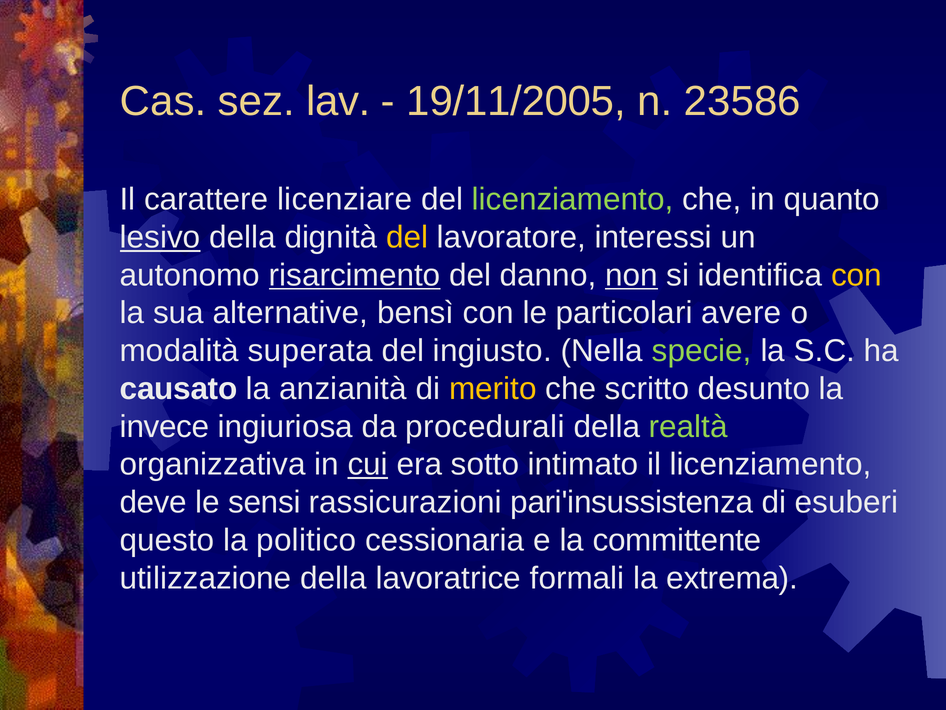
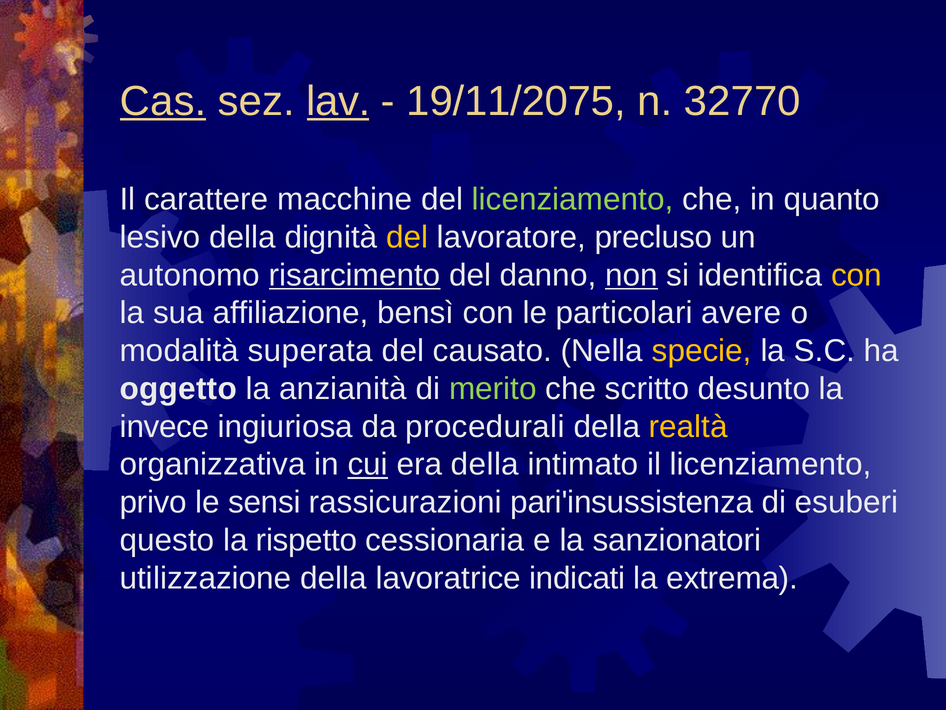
Cas underline: none -> present
lav underline: none -> present
19/11/2005: 19/11/2005 -> 19/11/2075
23586: 23586 -> 32770
licenziare: licenziare -> macchine
lesivo underline: present -> none
interessi: interessi -> precluso
alternative: alternative -> affiliazione
ingiusto: ingiusto -> causato
specie colour: light green -> yellow
causato: causato -> oggetto
merito colour: yellow -> light green
realtà colour: light green -> yellow
era sotto: sotto -> della
deve: deve -> privo
politico: politico -> rispetto
committente: committente -> sanzionatori
formali: formali -> indicati
